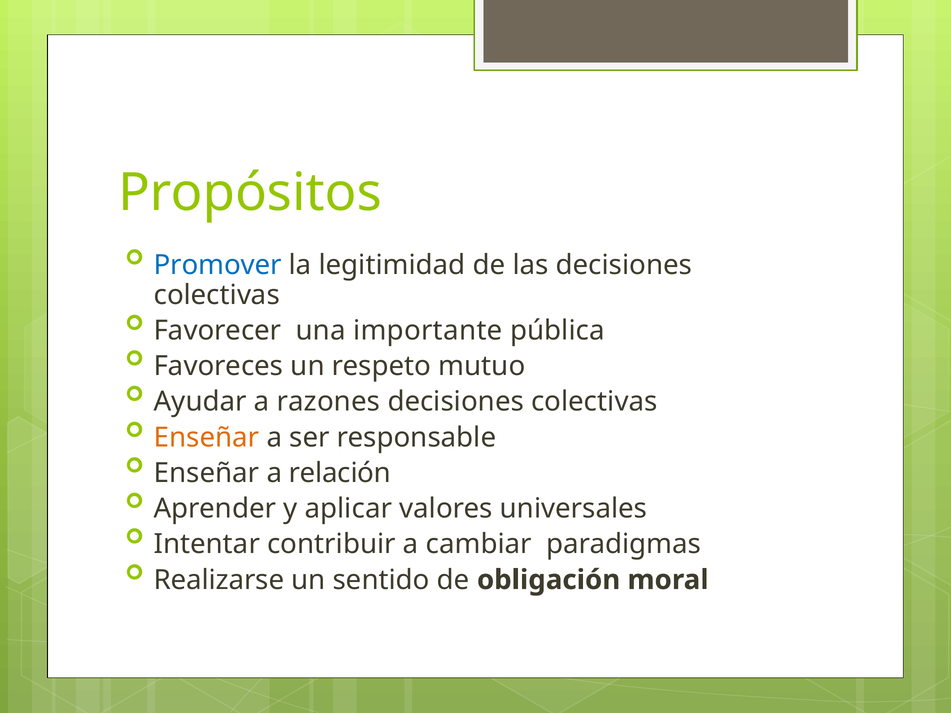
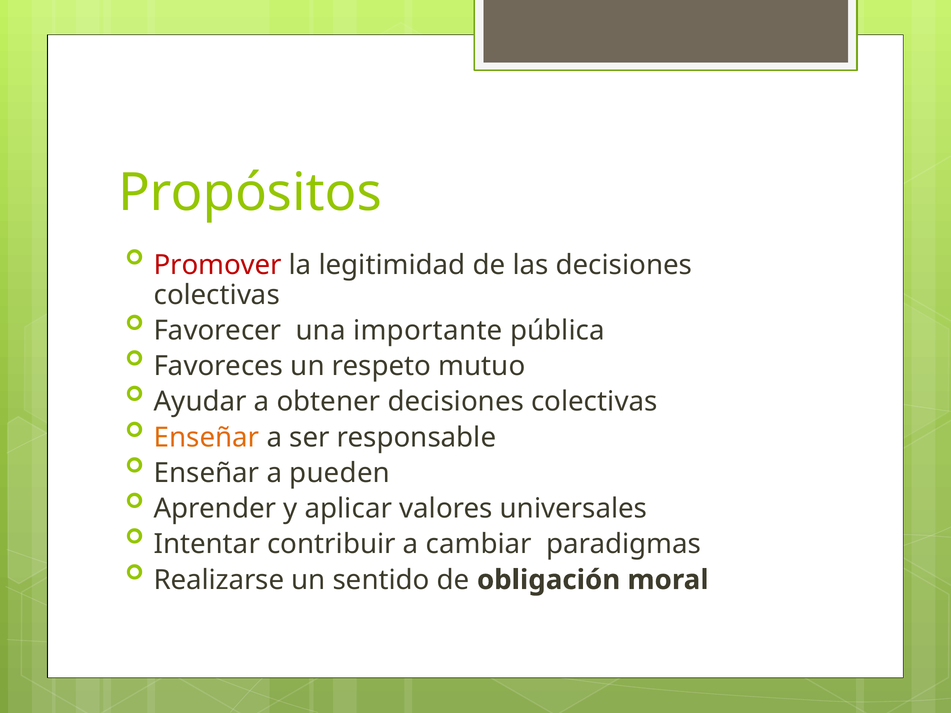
Promover colour: blue -> red
razones: razones -> obtener
relación: relación -> pueden
